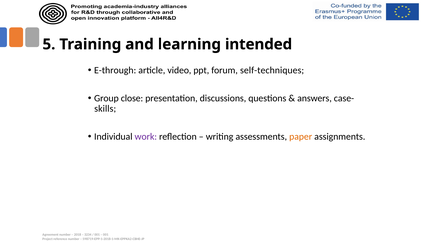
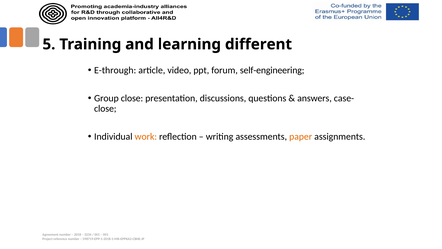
intended: intended -> different
self-techniques: self-techniques -> self-engineering
skills at (105, 109): skills -> close
work colour: purple -> orange
